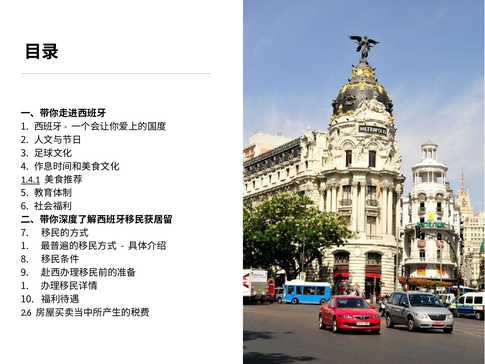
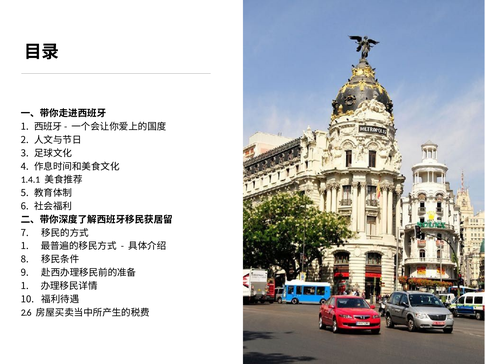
1.4.1 underline: present -> none
